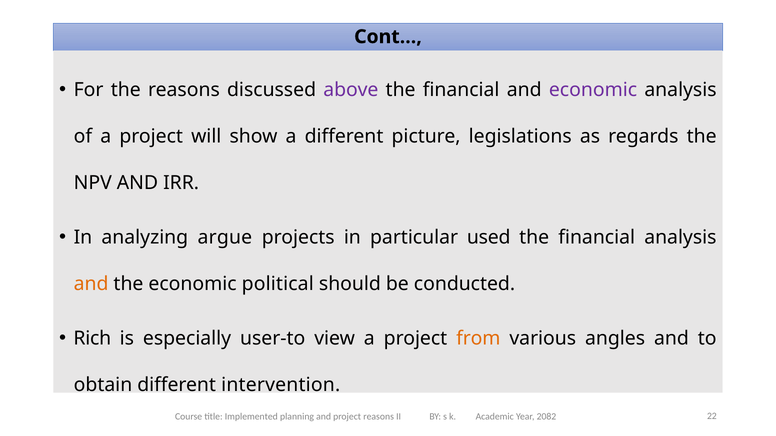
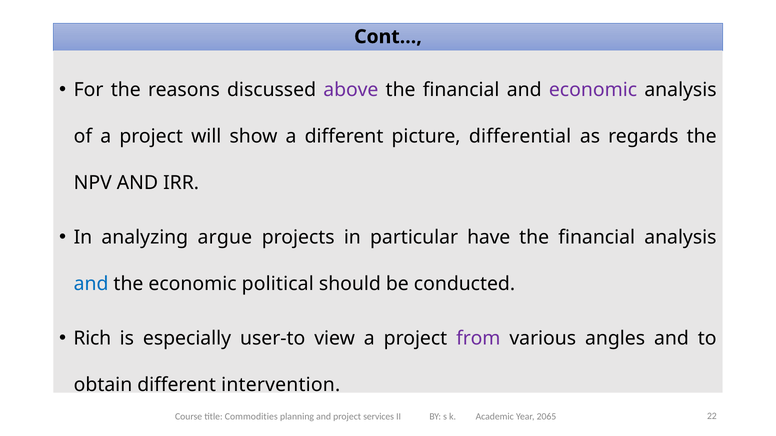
legislations: legislations -> differential
used: used -> have
and at (91, 284) colour: orange -> blue
from colour: orange -> purple
Implemented: Implemented -> Commodities
project reasons: reasons -> services
2082: 2082 -> 2065
